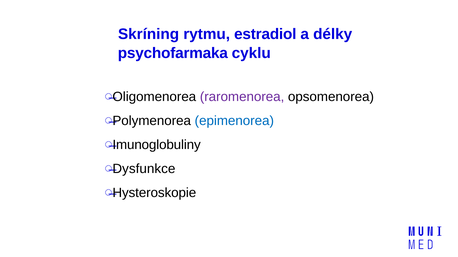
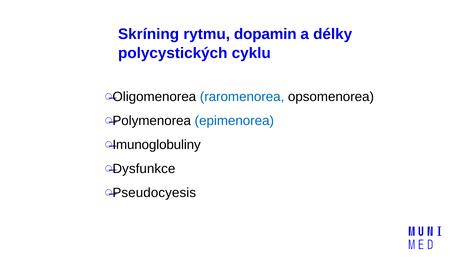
estradiol: estradiol -> dopamin
psychofarmaka: psychofarmaka -> polycystických
raromenorea colour: purple -> blue
Hysteroskopie: Hysteroskopie -> Pseudocyesis
